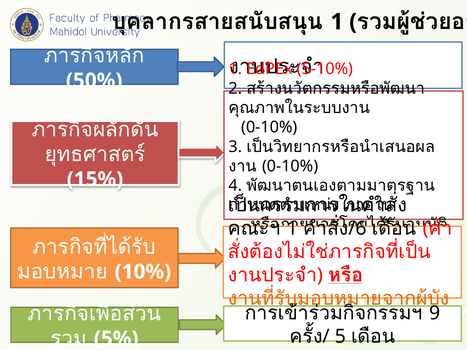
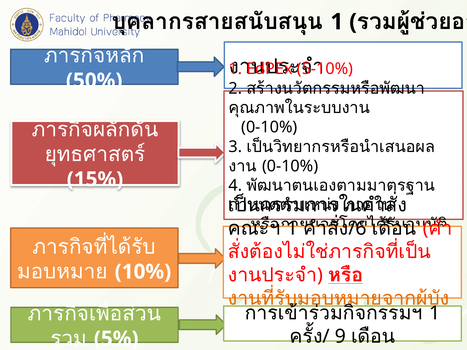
9 at (435, 313): 9 -> 1
5: 5 -> 9
